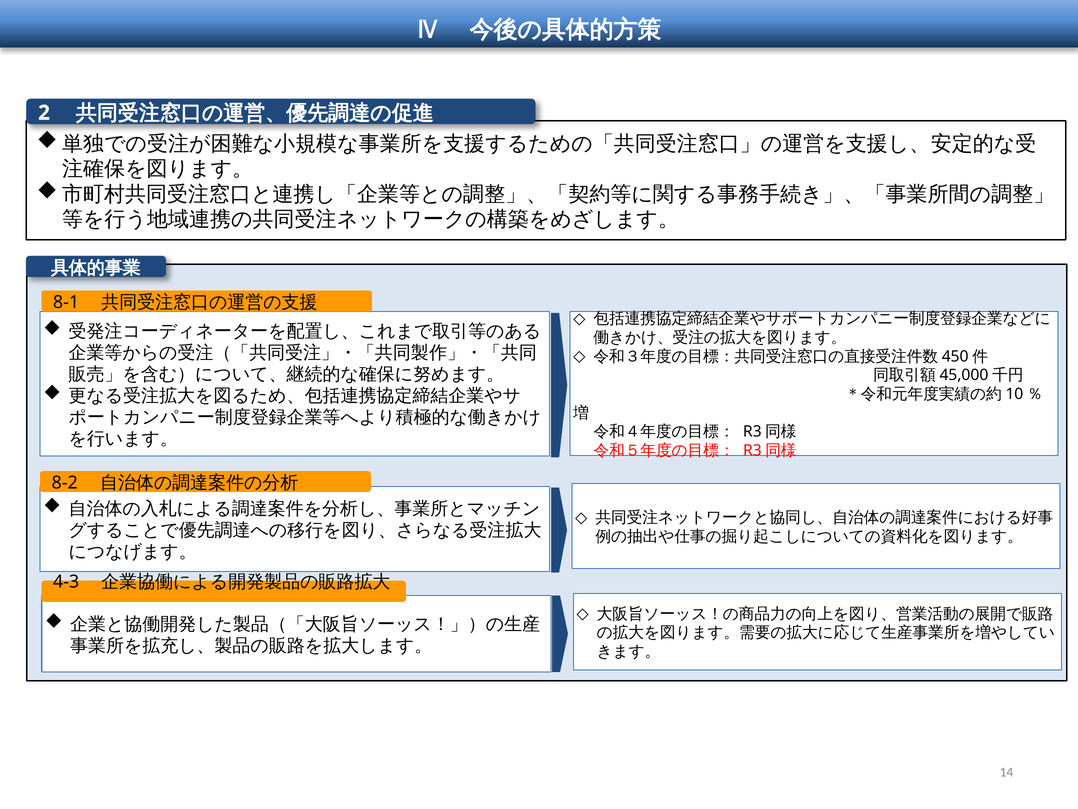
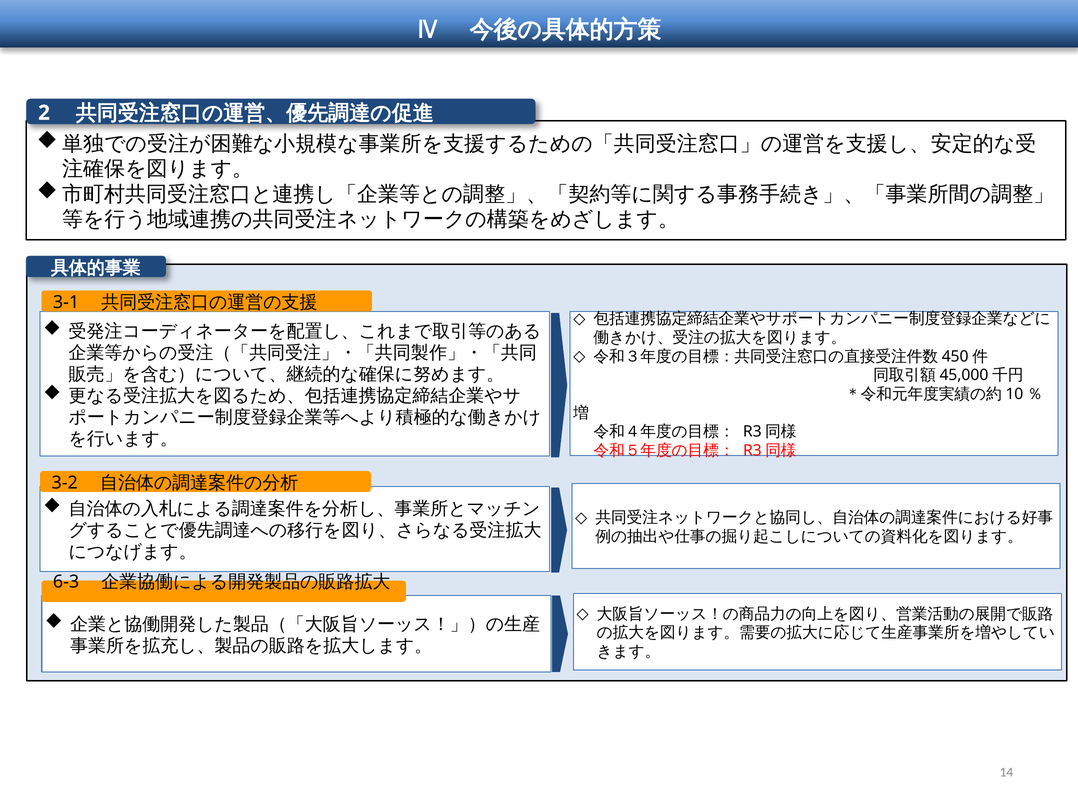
8-1: 8-1 -> 3-1
8-2: 8-2 -> 3-2
4-3: 4-3 -> 6-3
